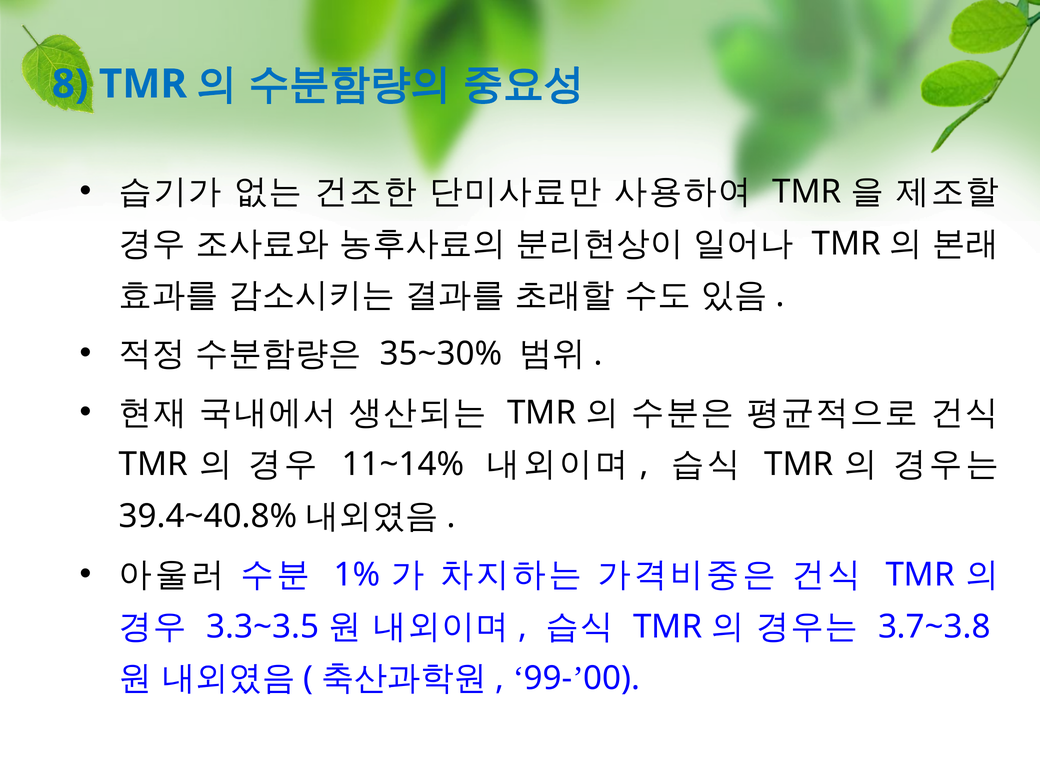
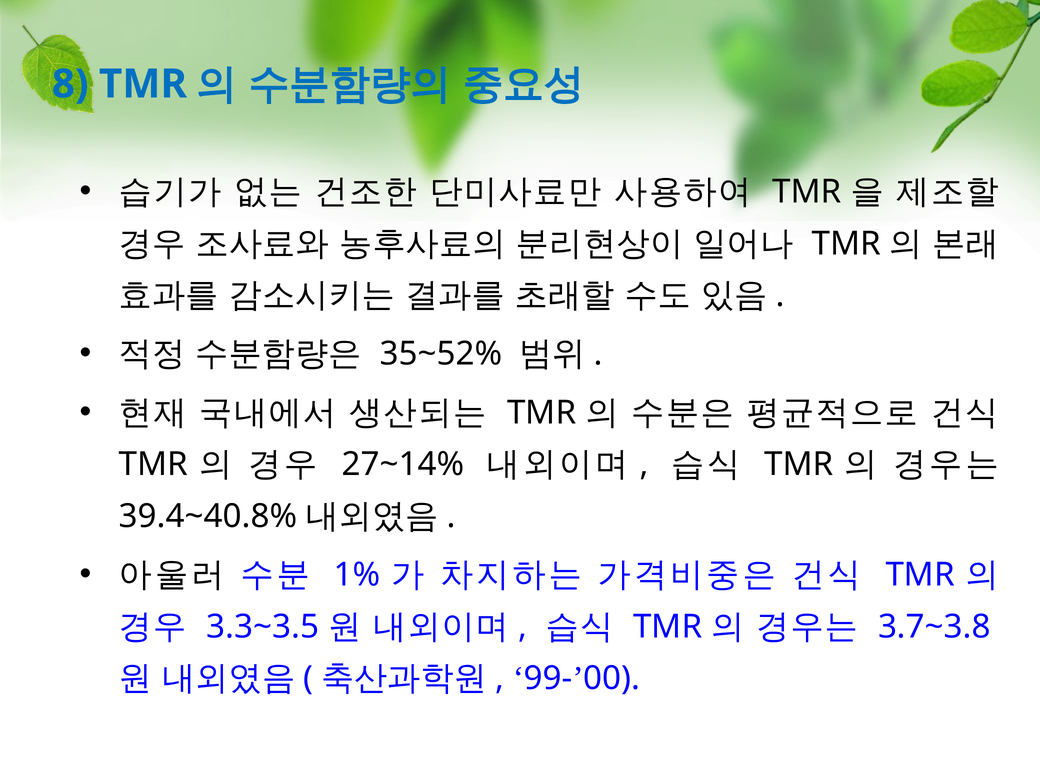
35~30%: 35~30% -> 35~52%
11~14%: 11~14% -> 27~14%
